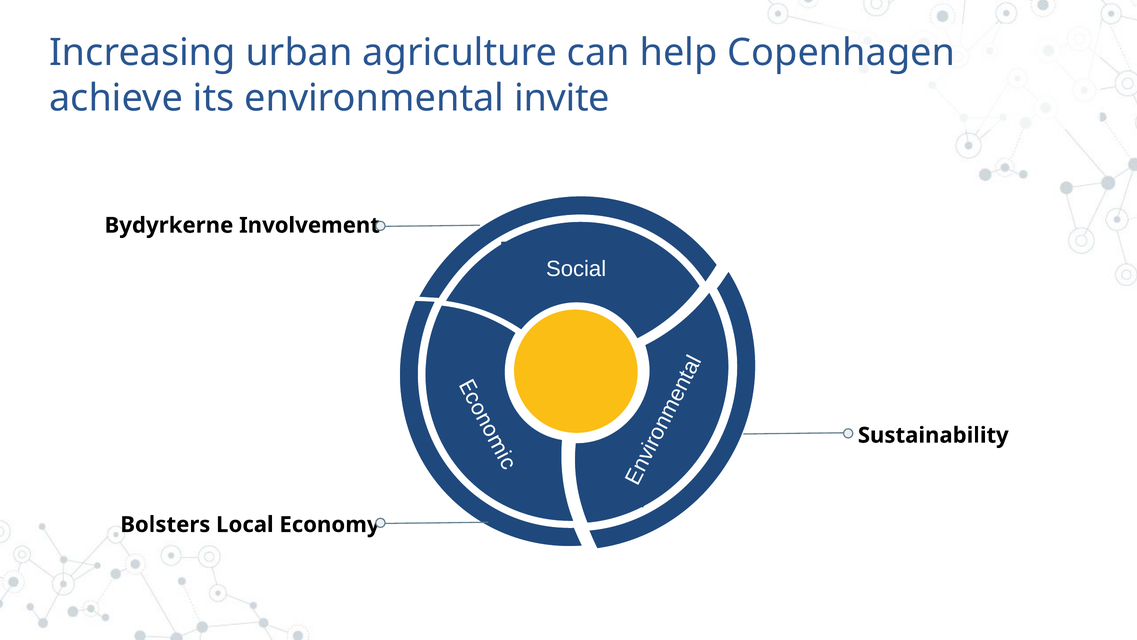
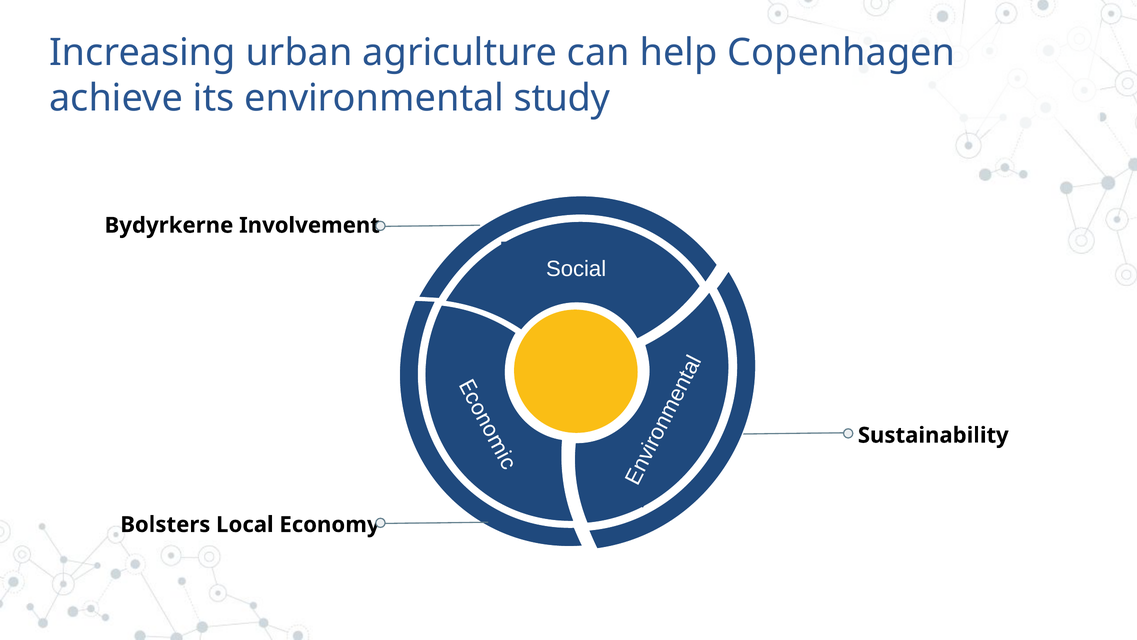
invite: invite -> study
